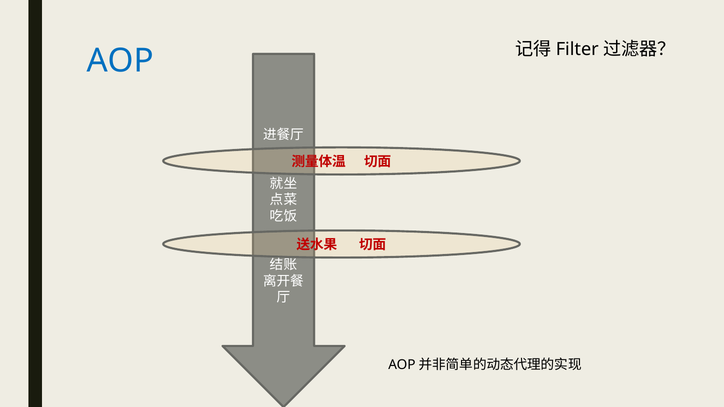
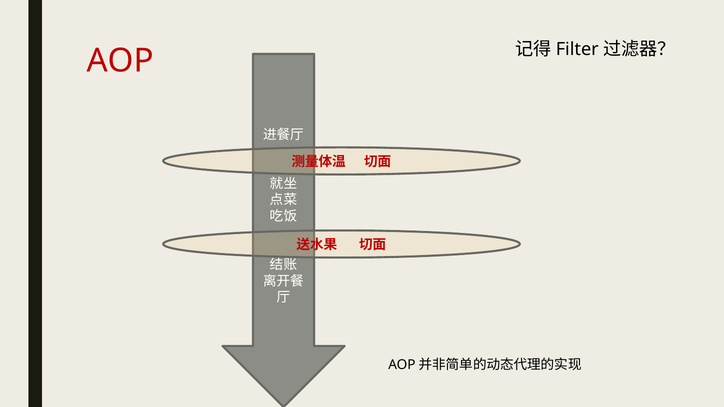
AOP colour: blue -> red
